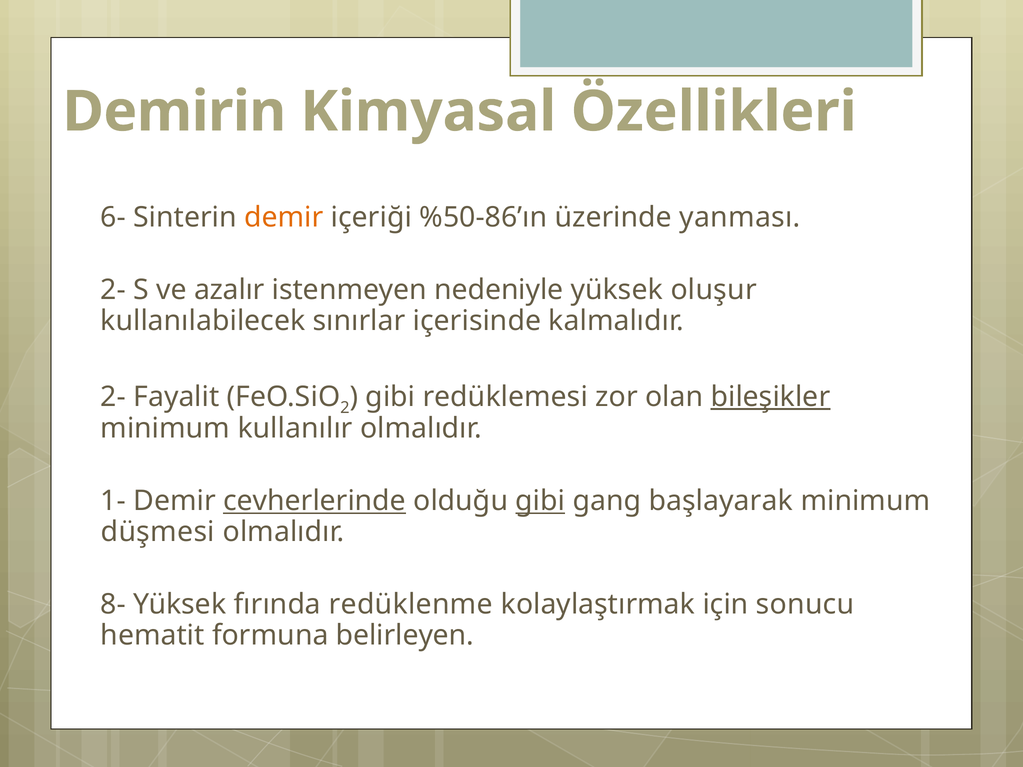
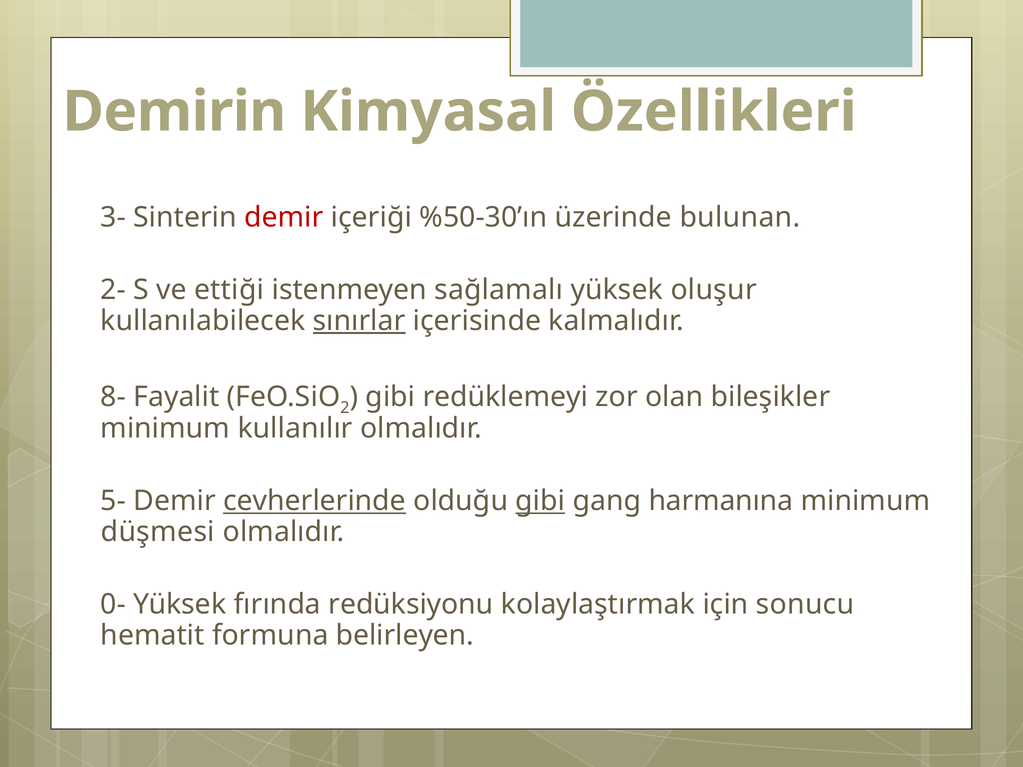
6-: 6- -> 3-
demir at (284, 217) colour: orange -> red
%50-86’ın: %50-86’ın -> %50-30’ın
yanması: yanması -> bulunan
azalır: azalır -> ettiği
nedeniyle: nedeniyle -> sağlamalı
sınırlar underline: none -> present
2- at (113, 397): 2- -> 8-
redüklemesi: redüklemesi -> redüklemeyi
bileşikler underline: present -> none
1-: 1- -> 5-
başlayarak: başlayarak -> harmanına
8-: 8- -> 0-
redüklenme: redüklenme -> redüksiyonu
